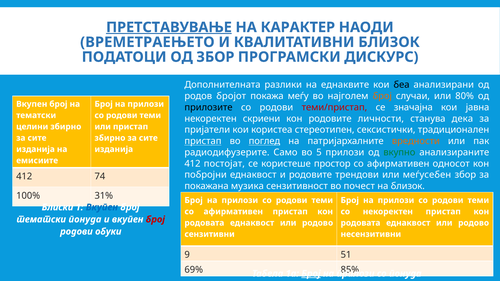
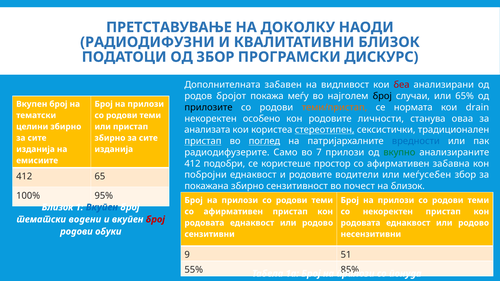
ПРЕТСТАВУВАЊЕ underline: present -> none
КАРАКТЕР: КАРАКТЕР -> ДОКОЛКУ
ВРЕМЕТРАЕЊЕТО: ВРЕМЕТРАЕЊЕТО -> РАДИОДИФУЗНИ
разлики: разлики -> забавен
еднаквите: еднаквите -> видливост
беа colour: black -> red
број at (382, 96) colour: orange -> black
80%: 80% -> 65%
теми/пристап at (334, 107) colour: red -> orange
значајна: значајна -> нормата
јавна: јавна -> drаin
скриени: скриени -> особено
дека: дека -> оваа
пријатели: пријатели -> анализата
стереотипен underline: none -> present
вредности colour: orange -> blue
5: 5 -> 7
постојат: постојат -> подобри
односот: односот -> забавна
трендови: трендови -> водители
74: 74 -> 65
покажана музика: музика -> збирно
31%: 31% -> 95%
Блиски at (58, 207): Блиски -> Близок
тематски понуда: понуда -> водени
69%: 69% -> 55%
Број at (311, 274) underline: present -> none
